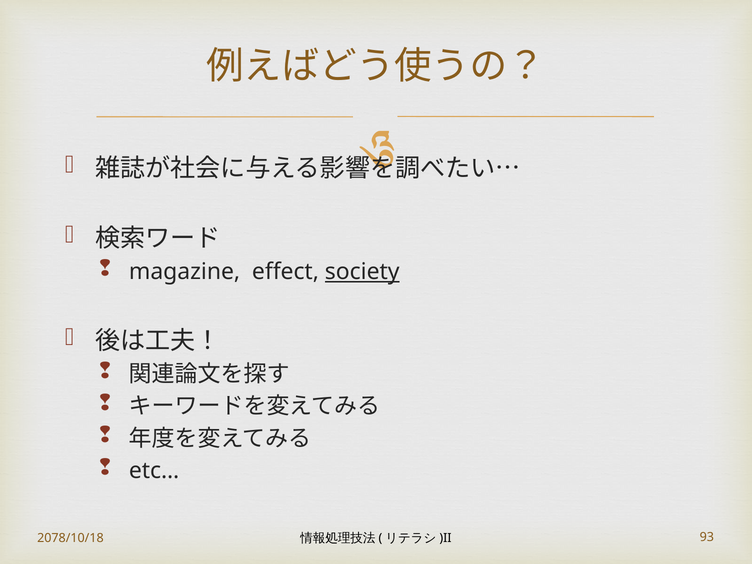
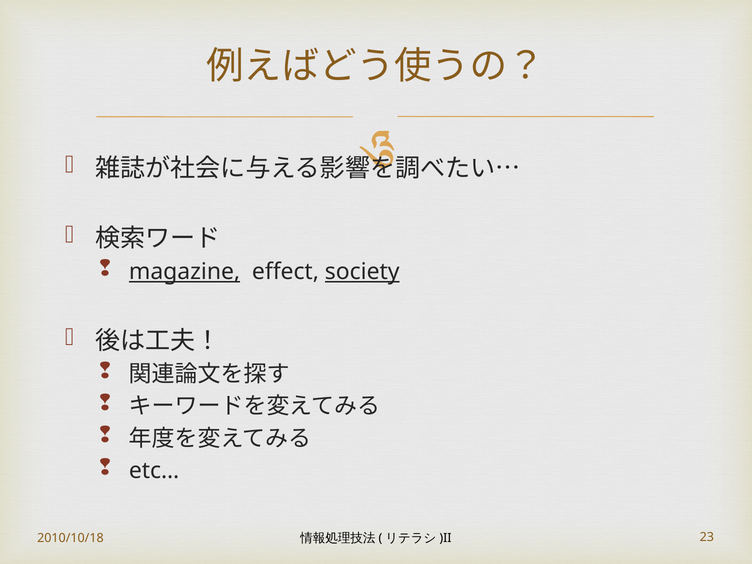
magazine underline: none -> present
2078/10/18: 2078/10/18 -> 2010/10/18
93: 93 -> 23
